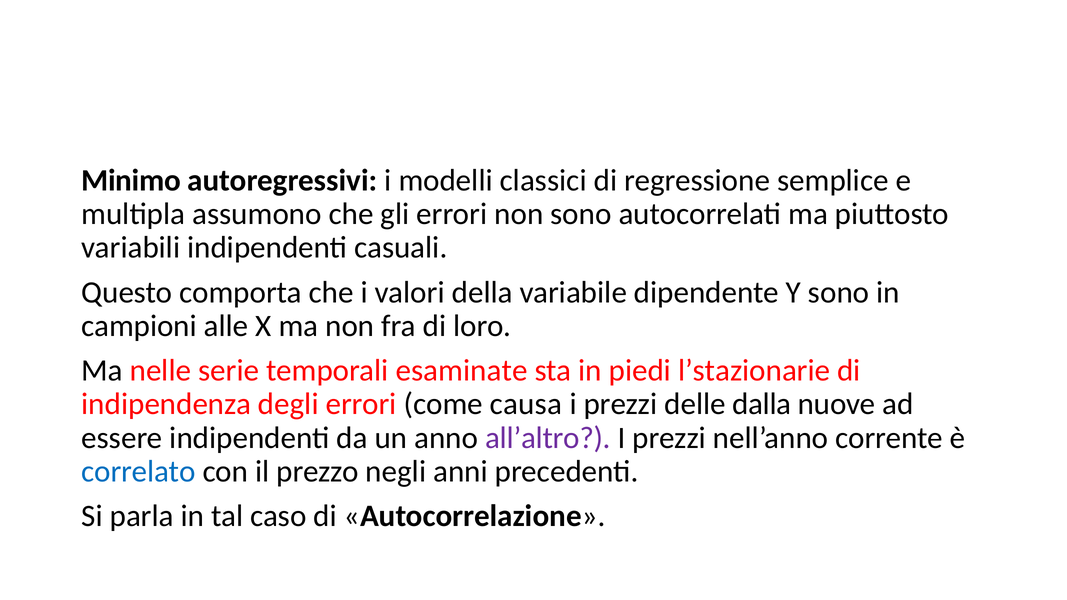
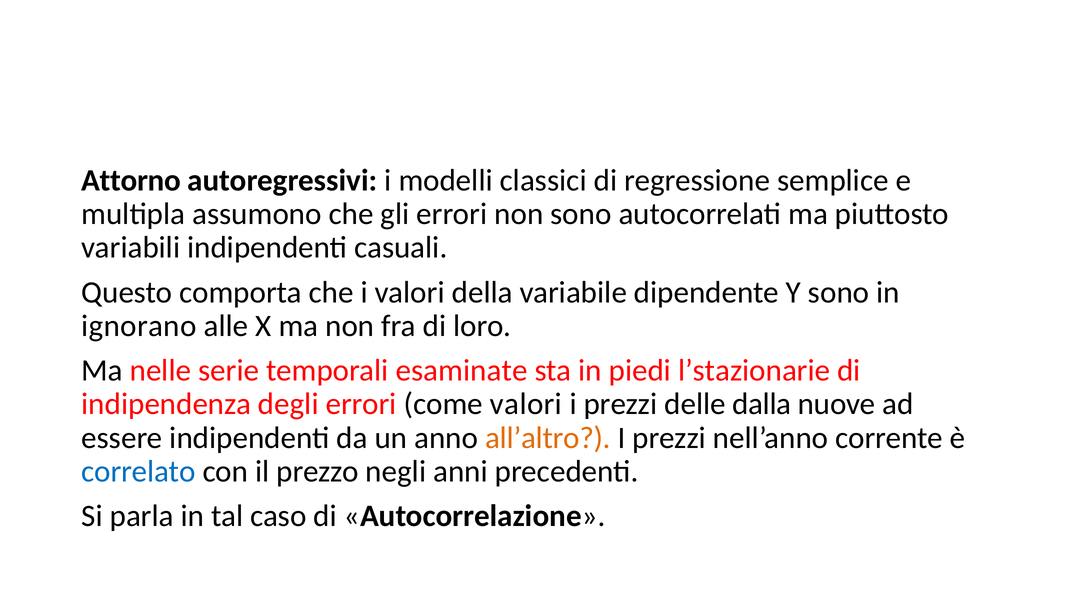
Minimo: Minimo -> Attorno
campioni: campioni -> ignorano
come causa: causa -> valori
all’altro colour: purple -> orange
